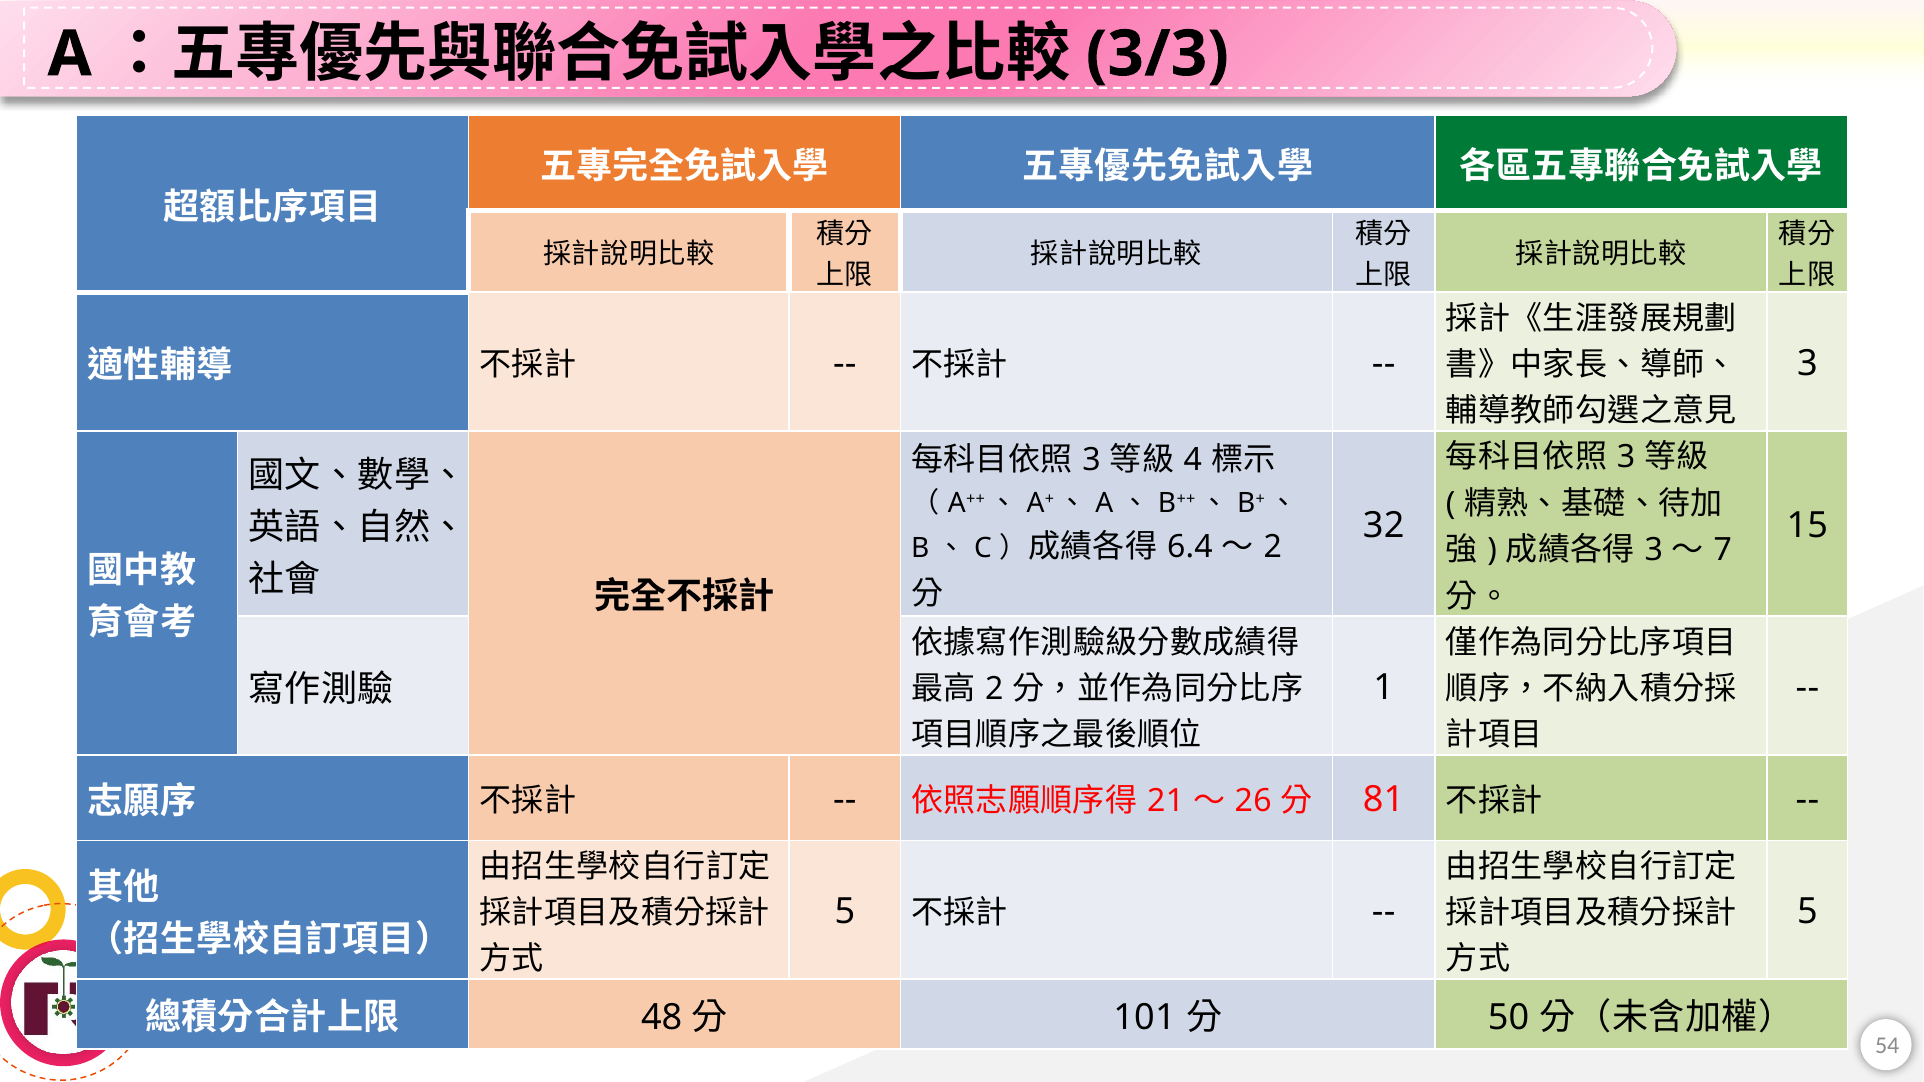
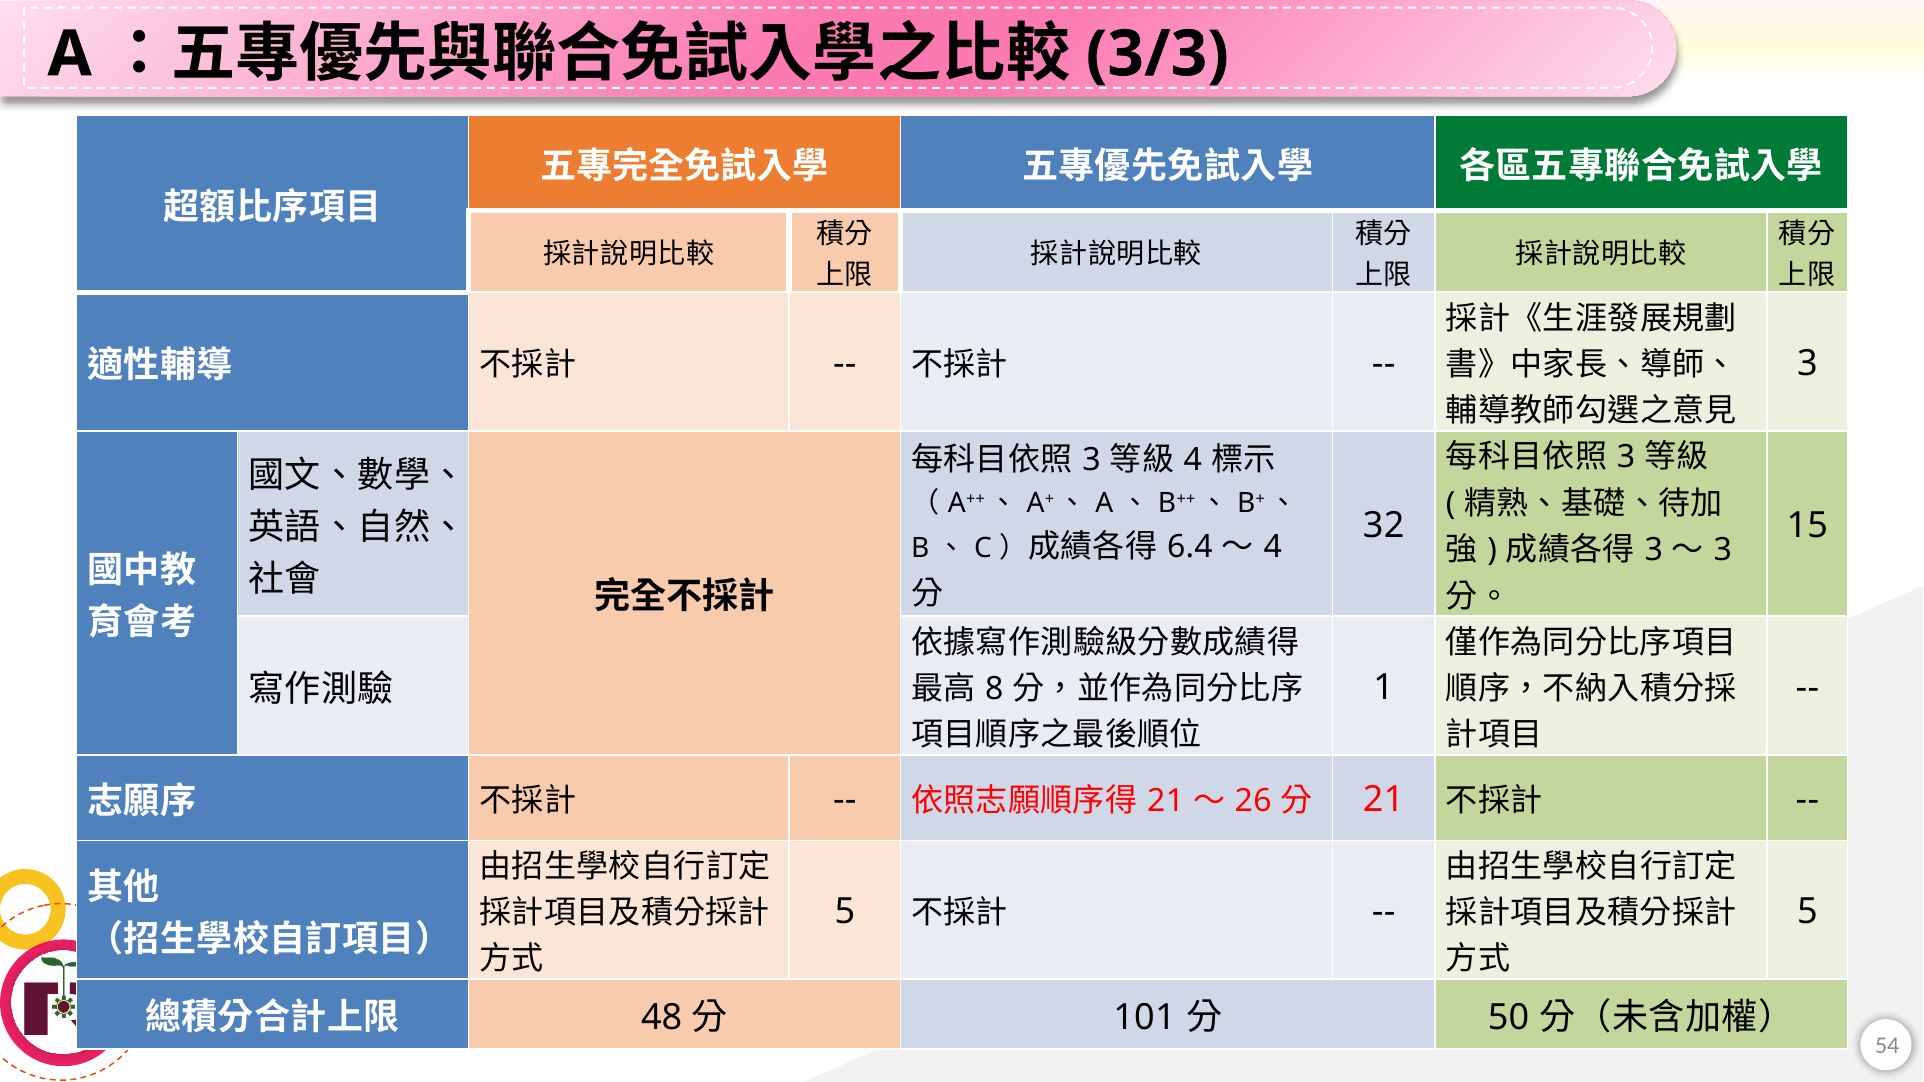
7 at (1723, 550): 7 -> 3
2 at (1273, 548): 2 -> 4
2 at (994, 689): 2 -> 8
81 at (1384, 800): 81 -> 21
